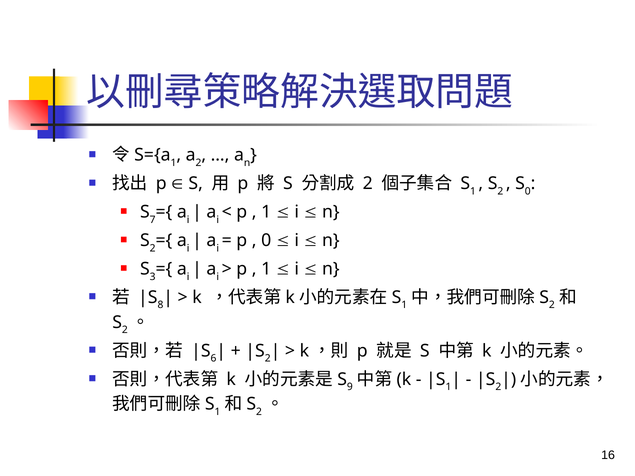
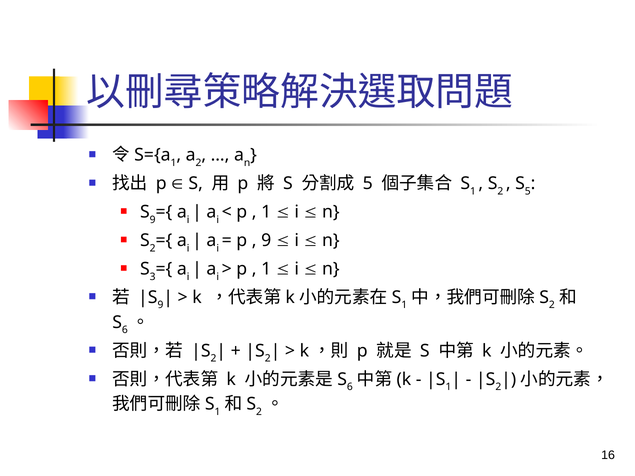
2 at (368, 184): 2 -> 5
S 0: 0 -> 5
S 7: 7 -> 9
0 at (266, 241): 0 -> 9
8 at (160, 305): 8 -> 9
2 at (125, 330): 2 -> 6
6 at (213, 359): 6 -> 2
9 at (350, 387): 9 -> 6
